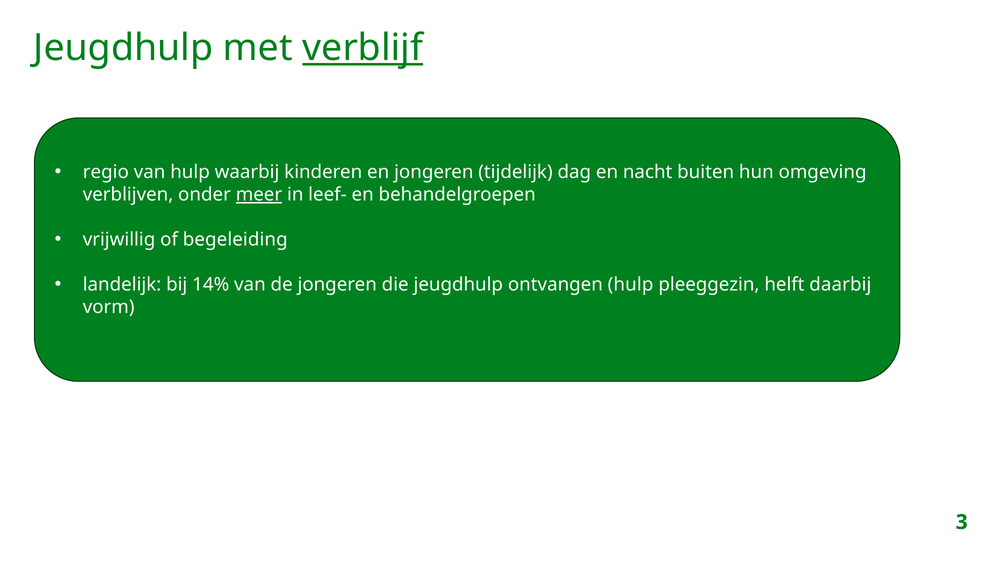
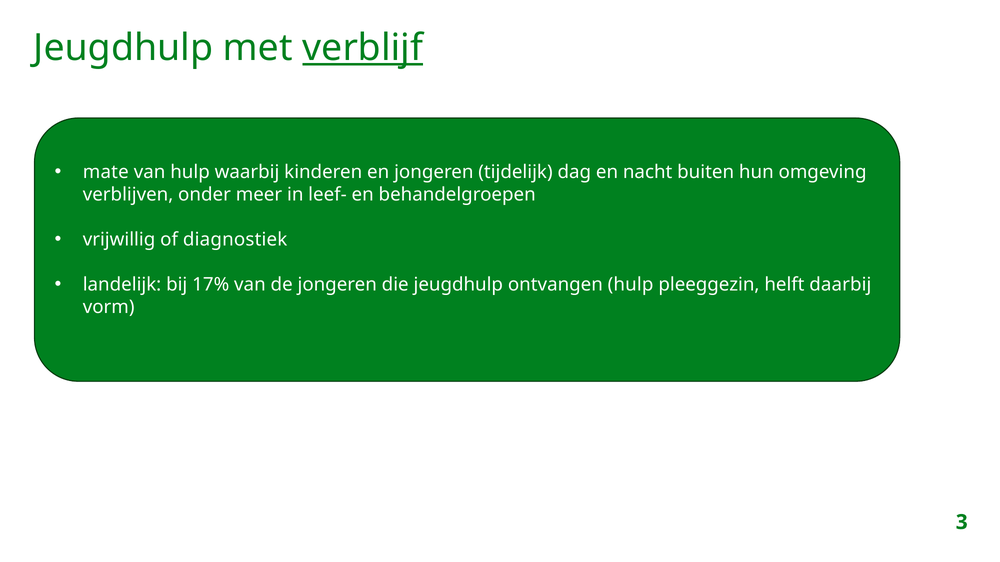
regio: regio -> mate
meer underline: present -> none
begeleiding: begeleiding -> diagnostiek
14%: 14% -> 17%
